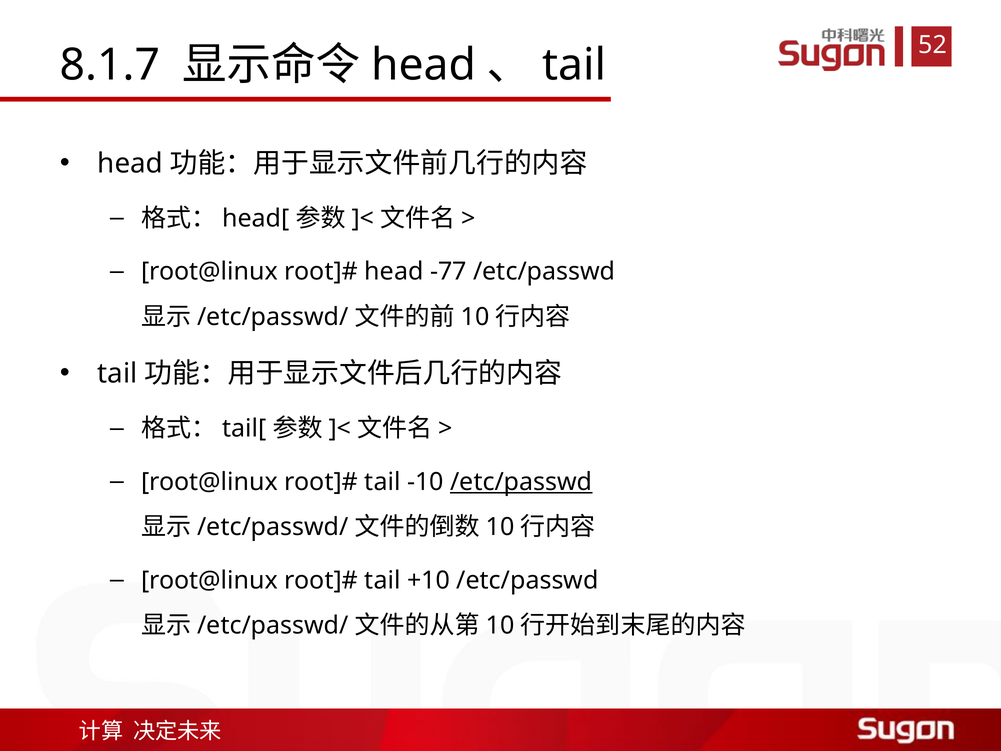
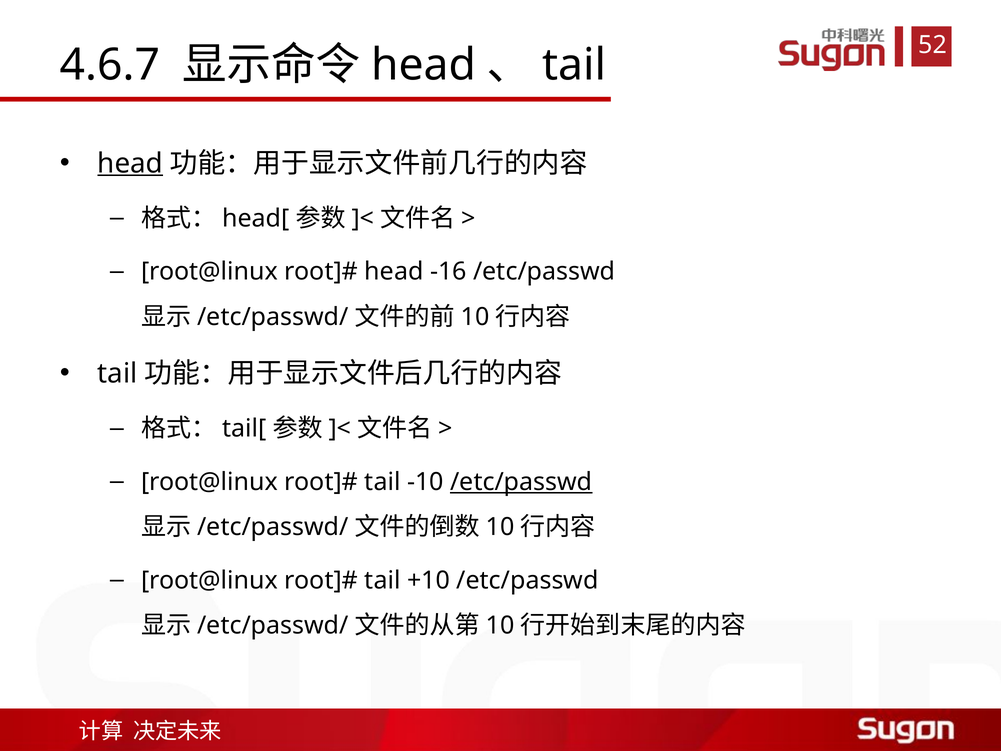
8.1.7: 8.1.7 -> 4.6.7
head at (130, 163) underline: none -> present
-77: -77 -> -16
